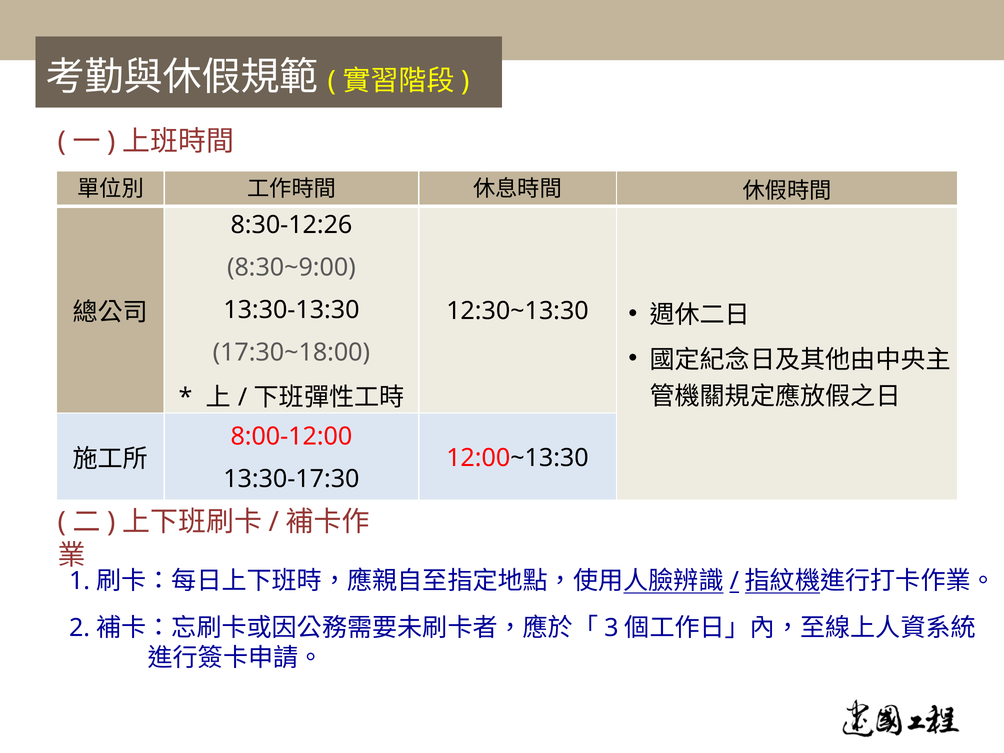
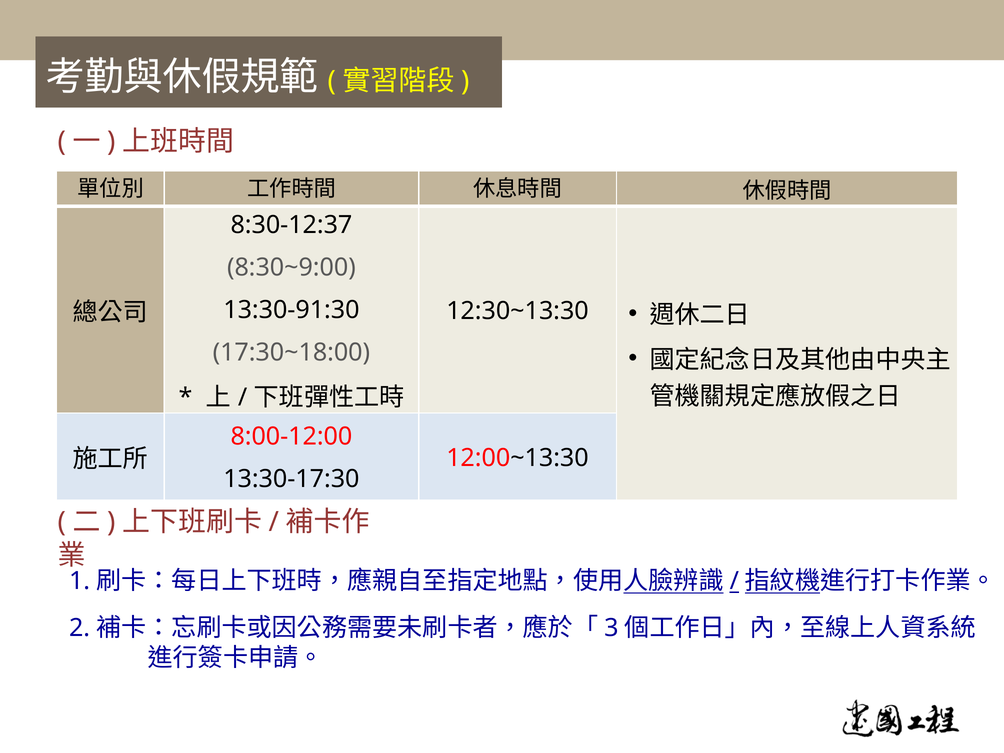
8:30-12:26: 8:30-12:26 -> 8:30-12:37
13:30-13:30: 13:30-13:30 -> 13:30-91:30
